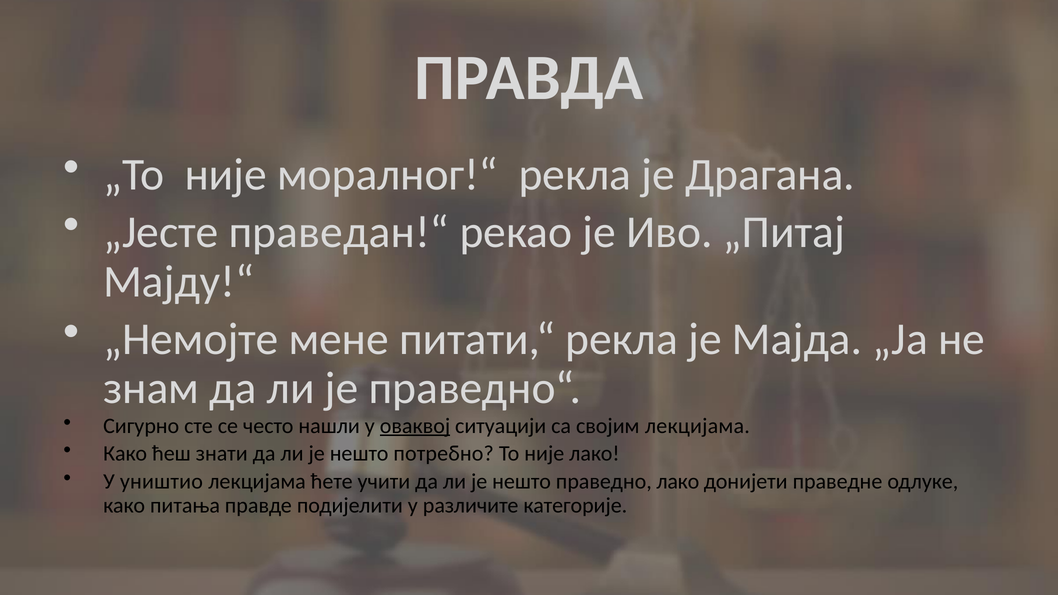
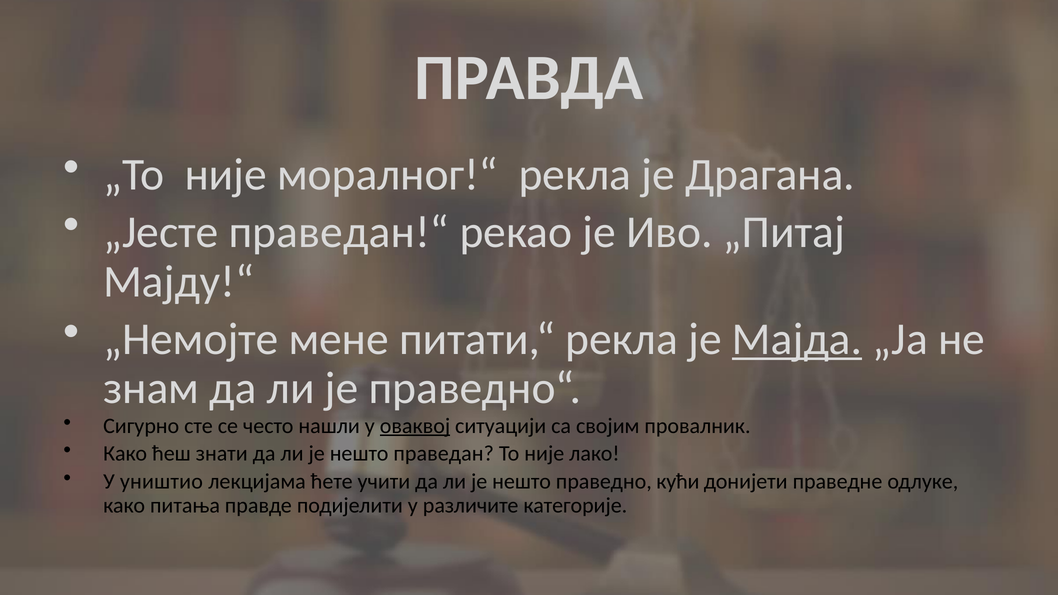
Мајда underline: none -> present
својим лекцијама: лекцијама -> провалник
потребно: потребно -> праведан
праведно лако: лако -> кући
